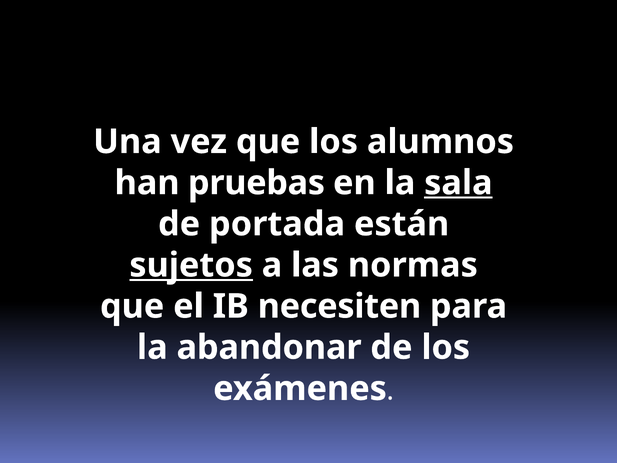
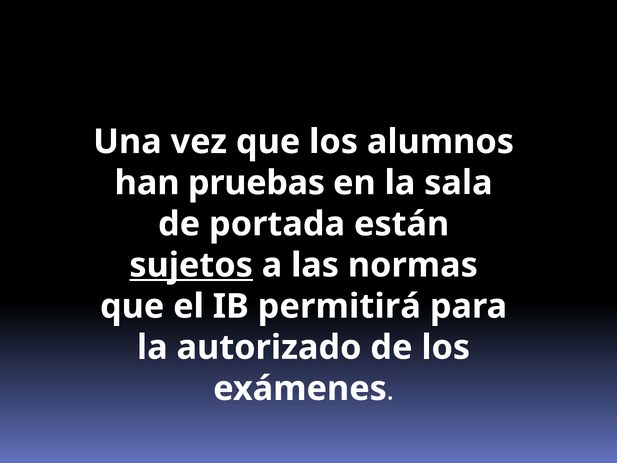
sala underline: present -> none
necesiten: necesiten -> permitirá
abandonar: abandonar -> autorizado
